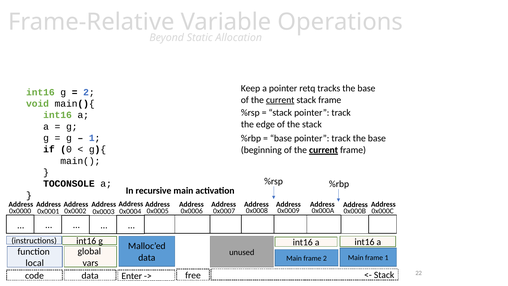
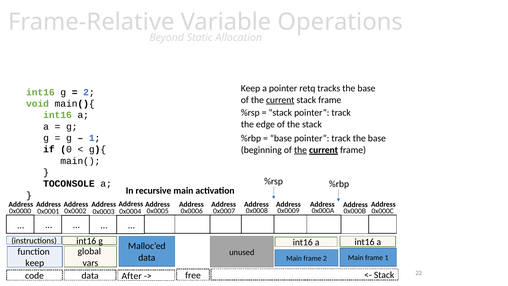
the at (301, 150) underline: none -> present
local at (35, 263): local -> keep
Enter: Enter -> After
